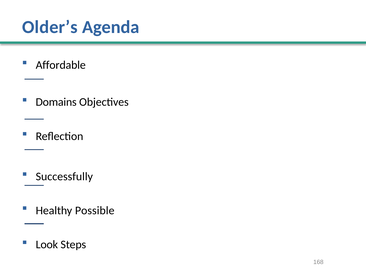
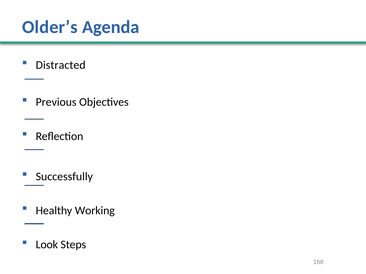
Affordable: Affordable -> Distracted
Domains: Domains -> Previous
Possible: Possible -> Working
